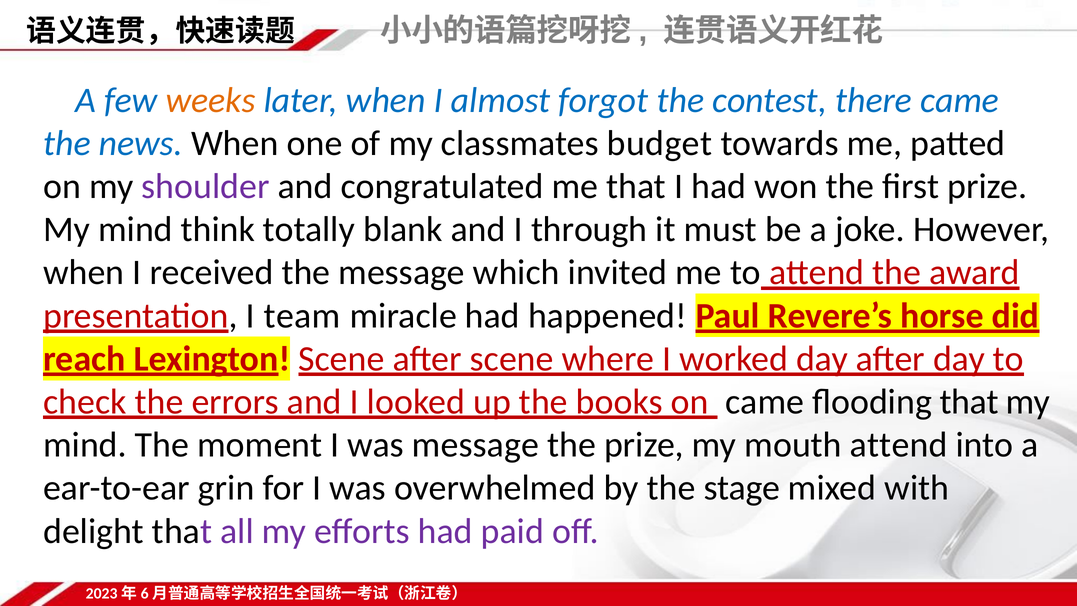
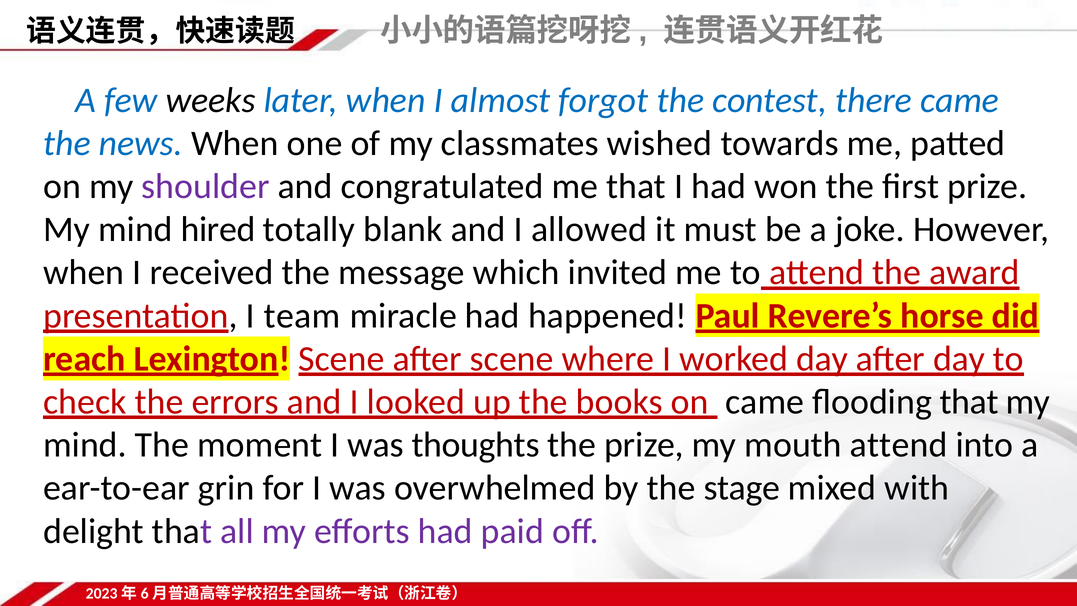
weeks colour: orange -> black
budget: budget -> wished
think: think -> hired
through: through -> allowed
was message: message -> thoughts
